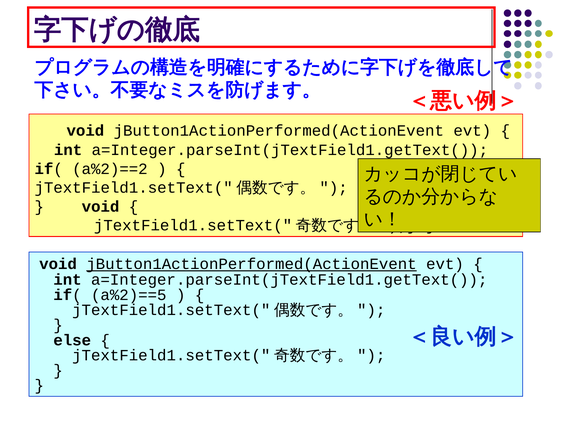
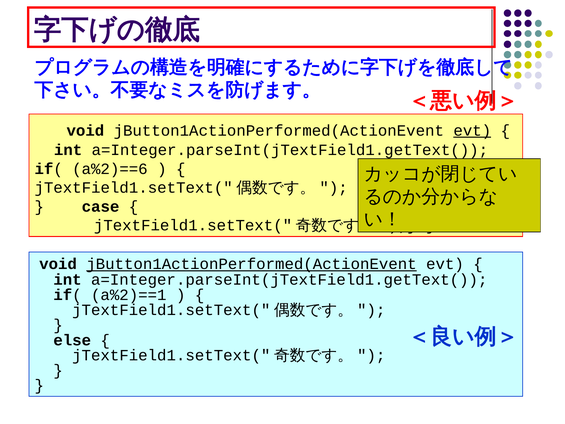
evt at (472, 130) underline: none -> present
a%2)==2: a%2)==2 -> a%2)==6
void at (101, 206): void -> case
a%2)==5: a%2)==5 -> a%2)==1
